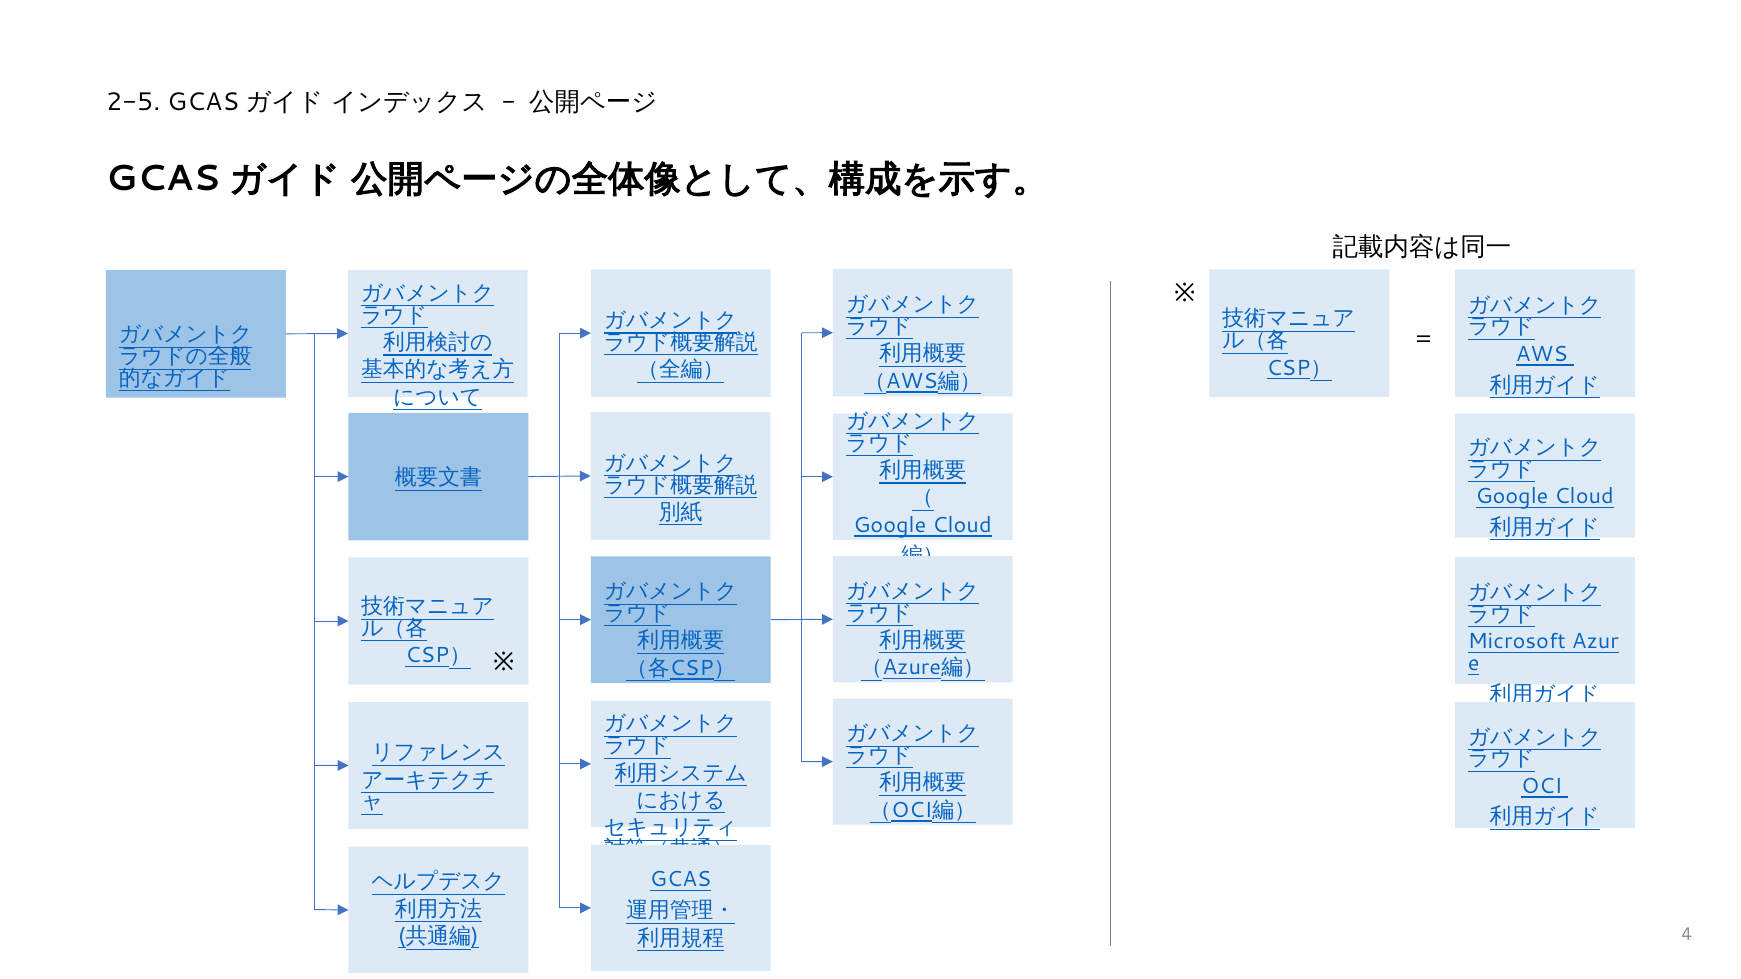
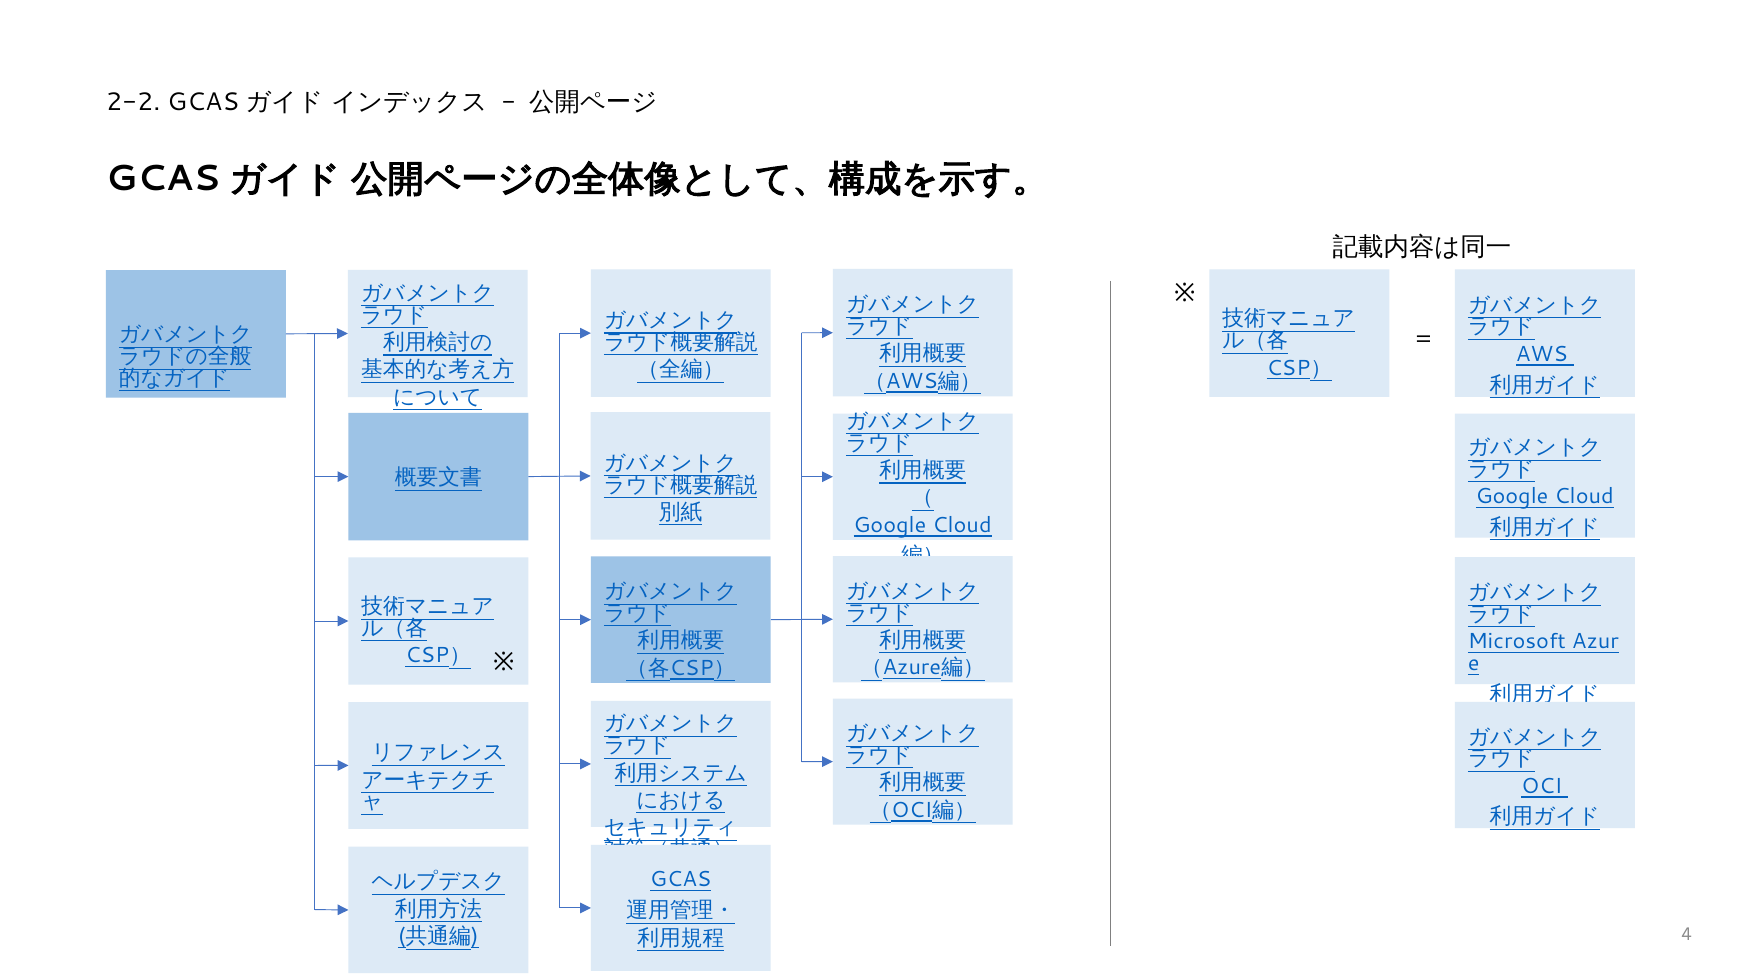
2-5: 2-5 -> 2-2
